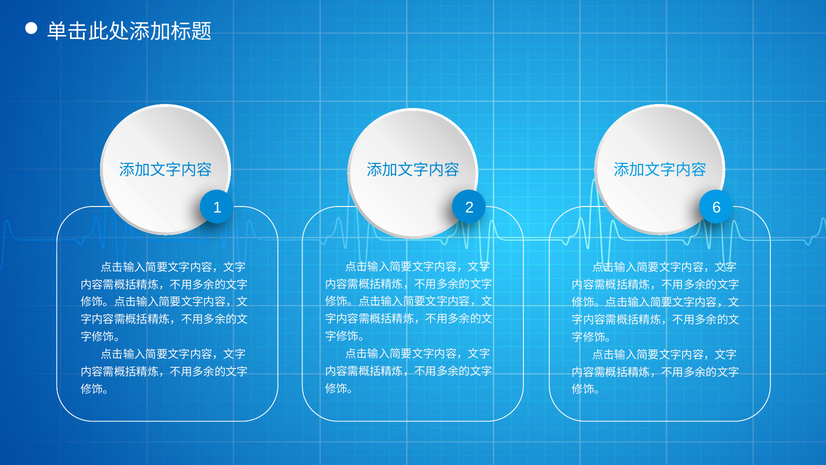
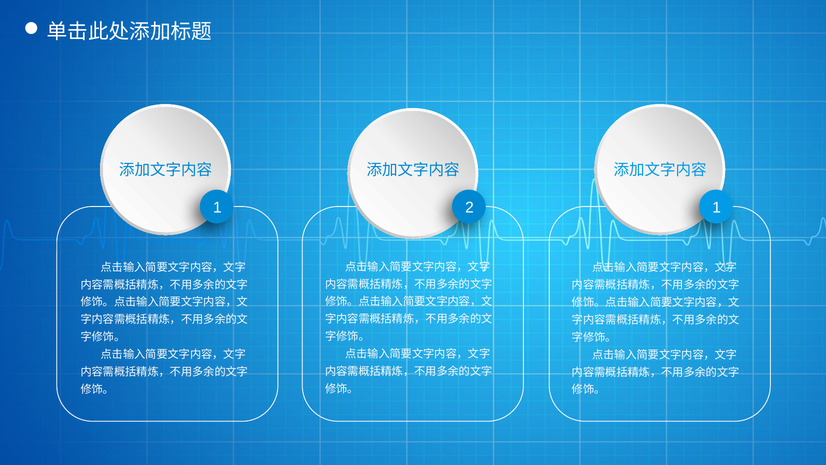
2 6: 6 -> 1
